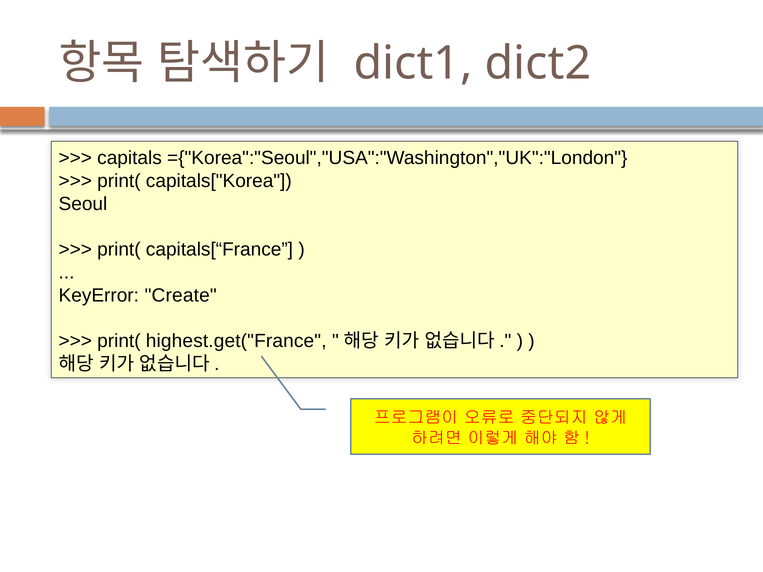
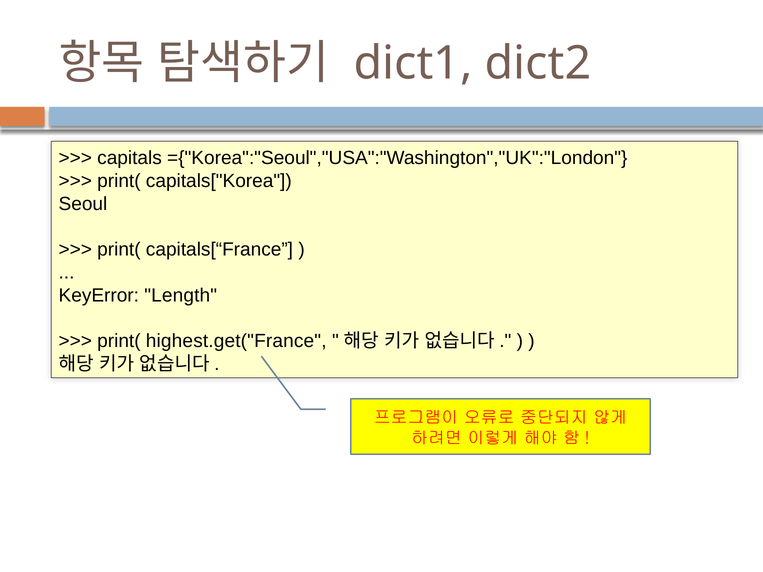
Create: Create -> Length
